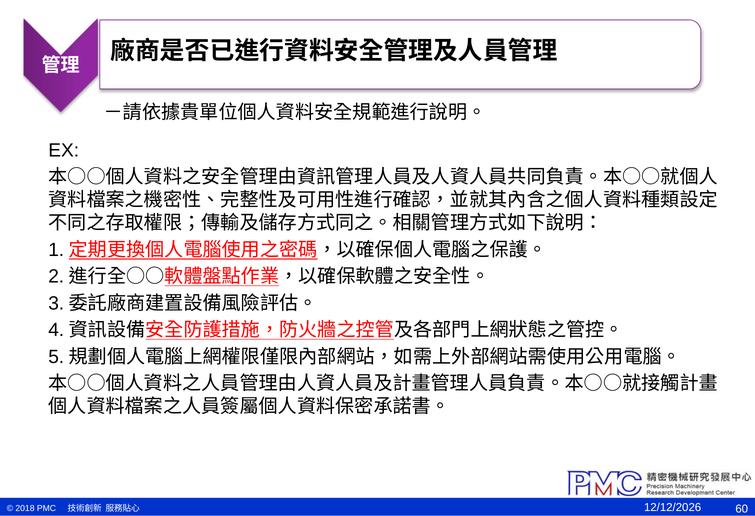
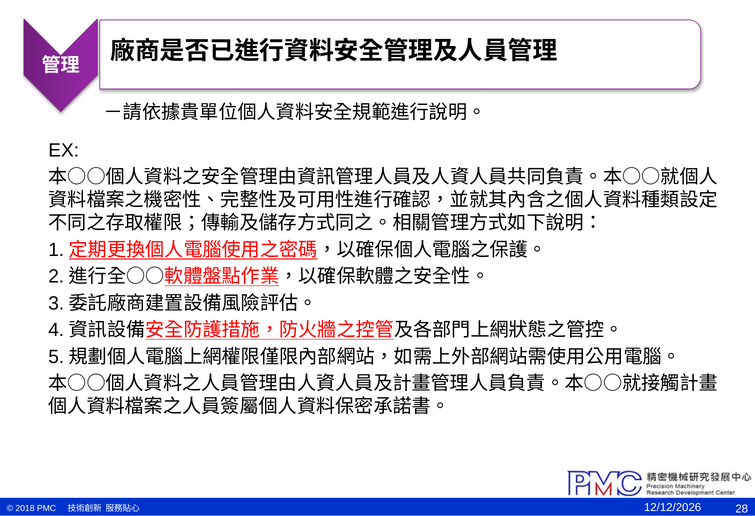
60: 60 -> 28
